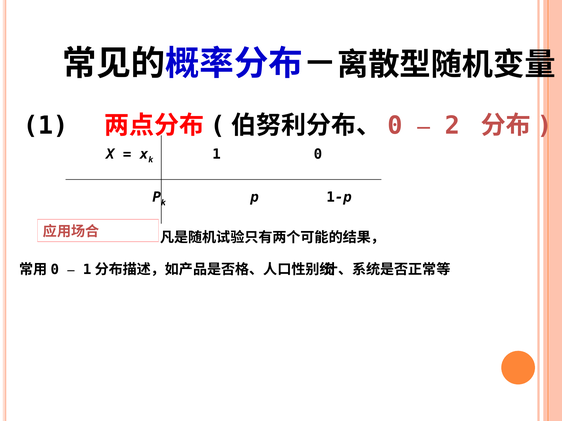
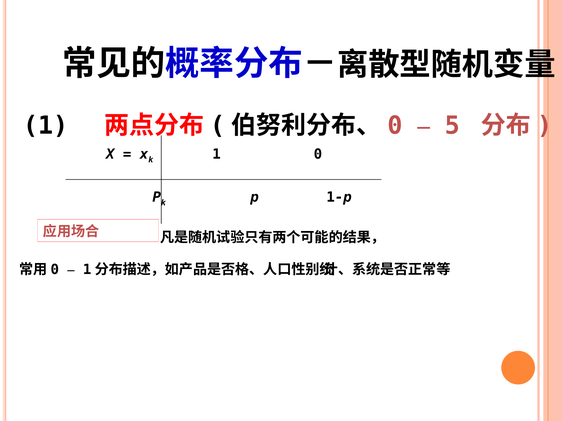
2: 2 -> 5
